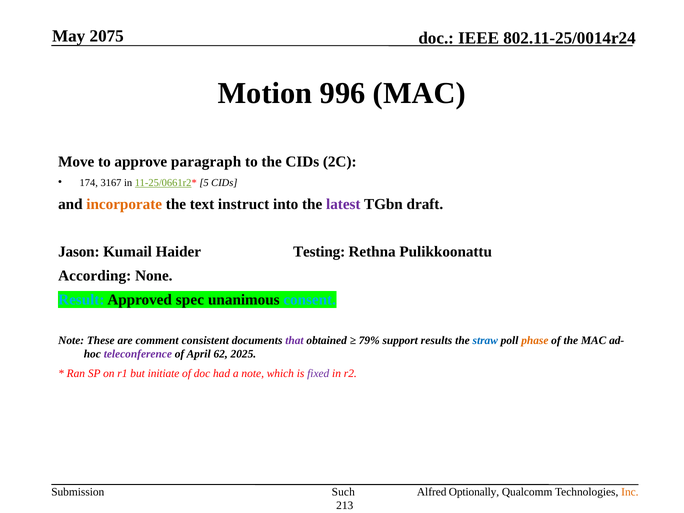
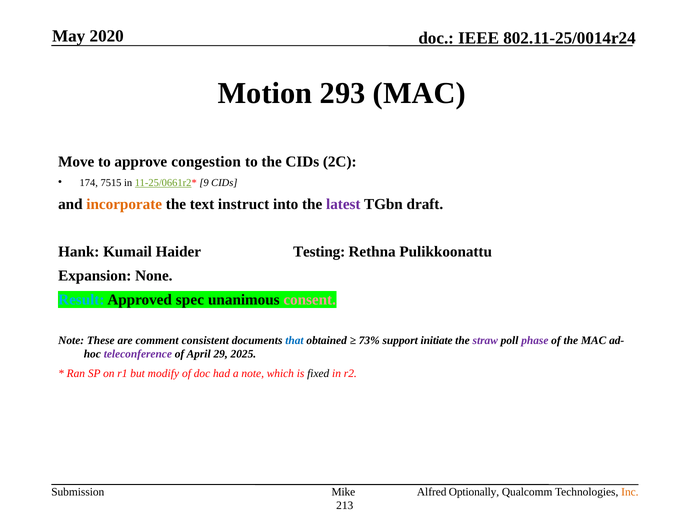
2075: 2075 -> 2020
996: 996 -> 293
paragraph: paragraph -> congestion
3167: 3167 -> 7515
5: 5 -> 9
Jason: Jason -> Hank
According: According -> Expansion
consent colour: light blue -> pink
that colour: purple -> blue
79%: 79% -> 73%
results: results -> initiate
straw colour: blue -> purple
phase colour: orange -> purple
62: 62 -> 29
initiate: initiate -> modify
fixed colour: purple -> black
Such: Such -> Mike
